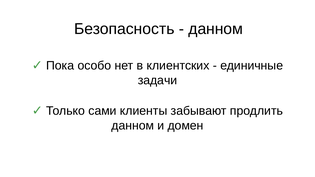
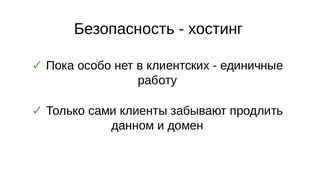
данном at (216, 29): данном -> хостинг
задачи: задачи -> работу
